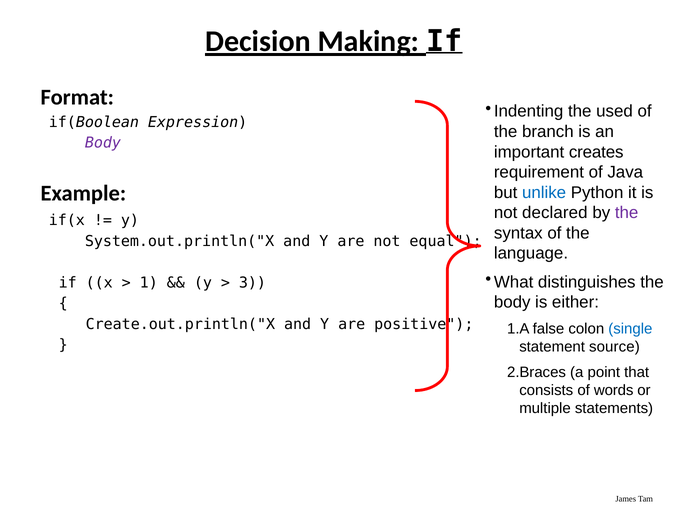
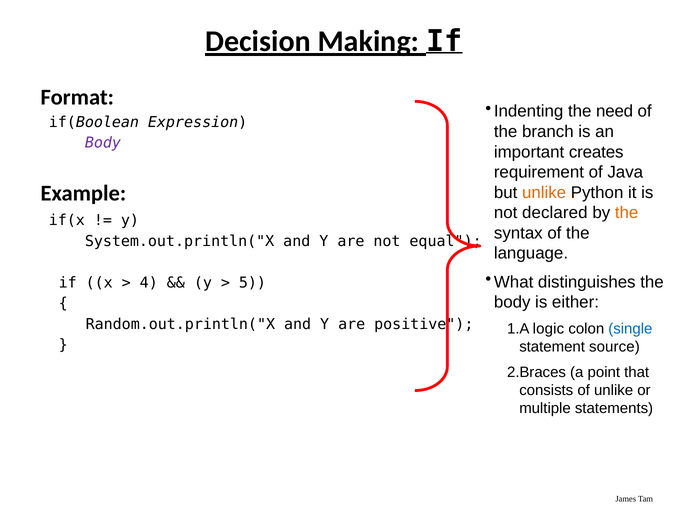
used: used -> need
unlike at (544, 192) colour: blue -> orange
the at (627, 213) colour: purple -> orange
1: 1 -> 4
3: 3 -> 5
Create.out.println("X: Create.out.println("X -> Random.out.println("X
false: false -> logic
of words: words -> unlike
